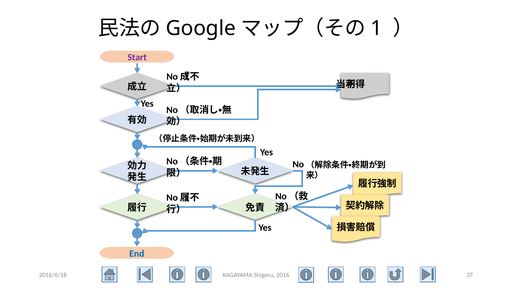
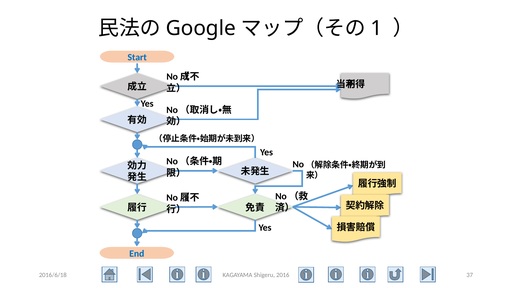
Start colour: purple -> blue
